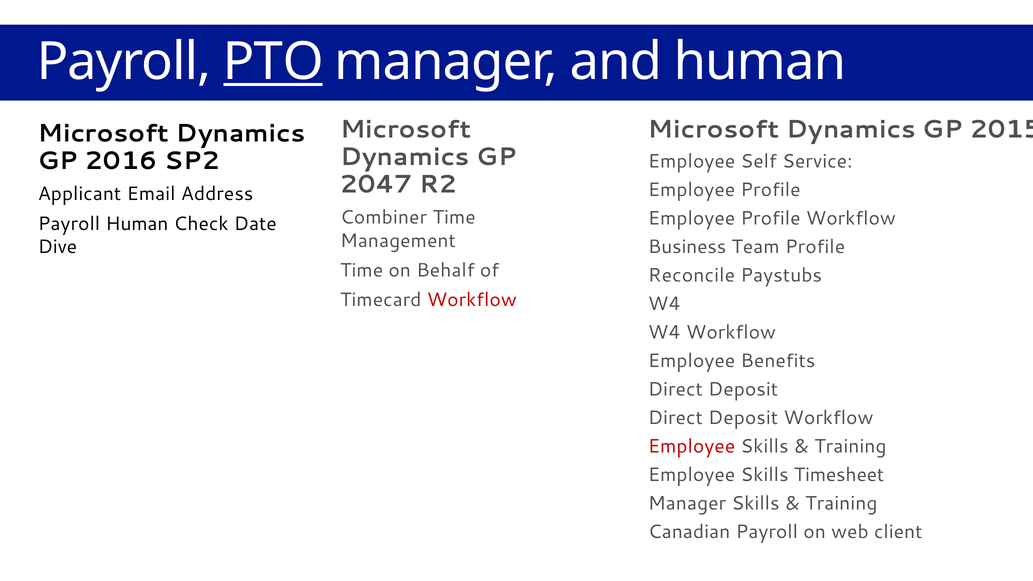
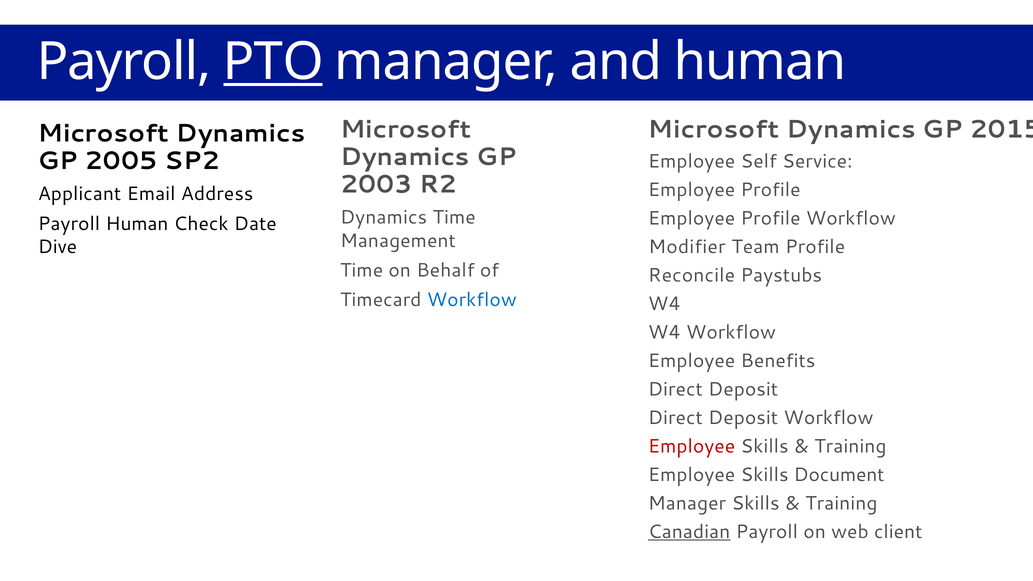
2016: 2016 -> 2005
2047: 2047 -> 2003
Combiner at (384, 217): Combiner -> Dynamics
Business: Business -> Modifier
Workflow at (472, 300) colour: red -> blue
Timesheet: Timesheet -> Document
Canadian underline: none -> present
